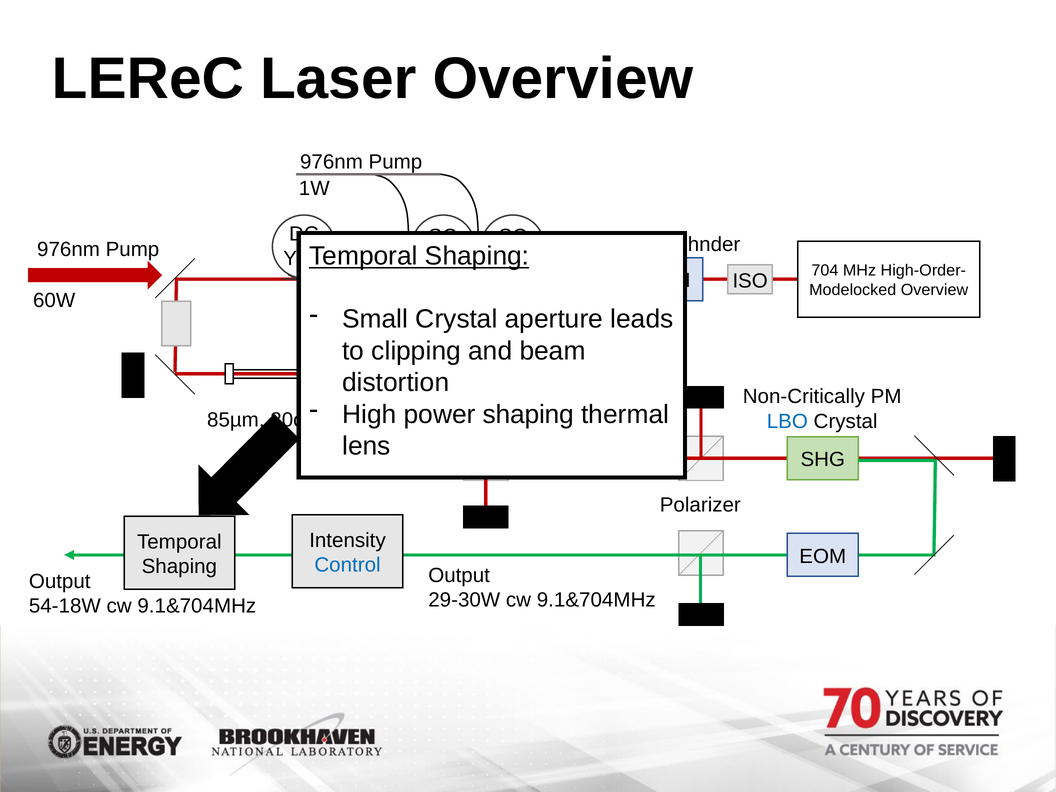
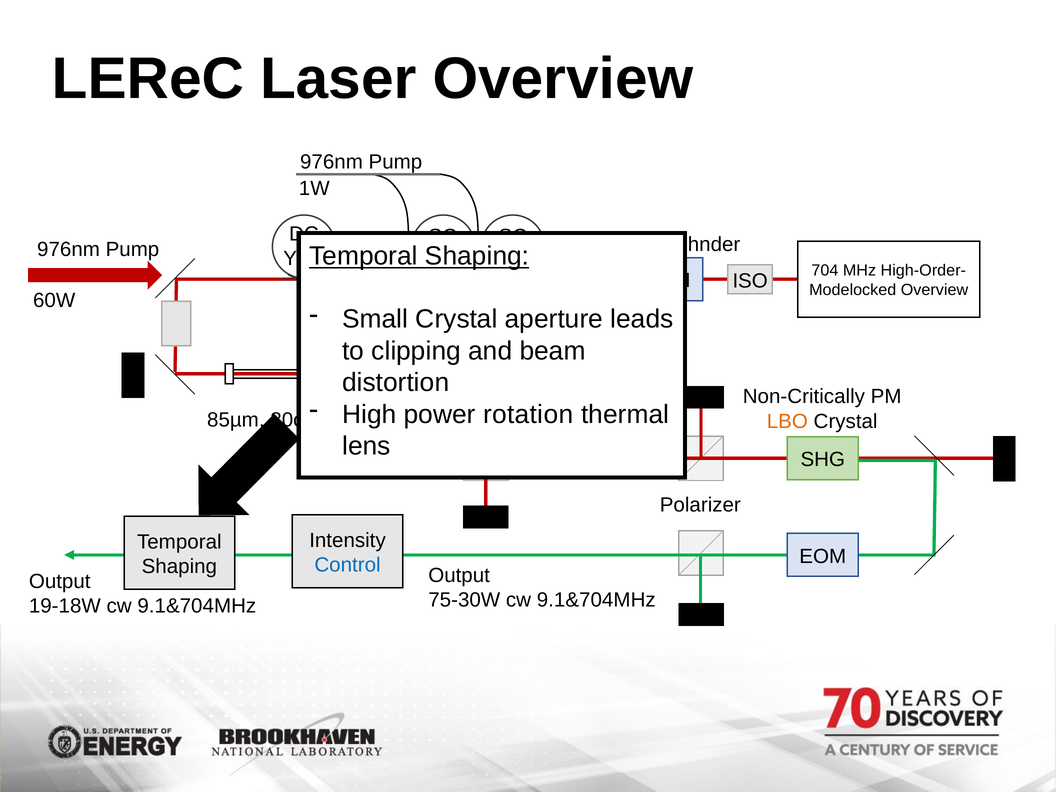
power shaping: shaping -> rotation
LBO colour: blue -> orange
29-30W: 29-30W -> 75-30W
54-18W: 54-18W -> 19-18W
